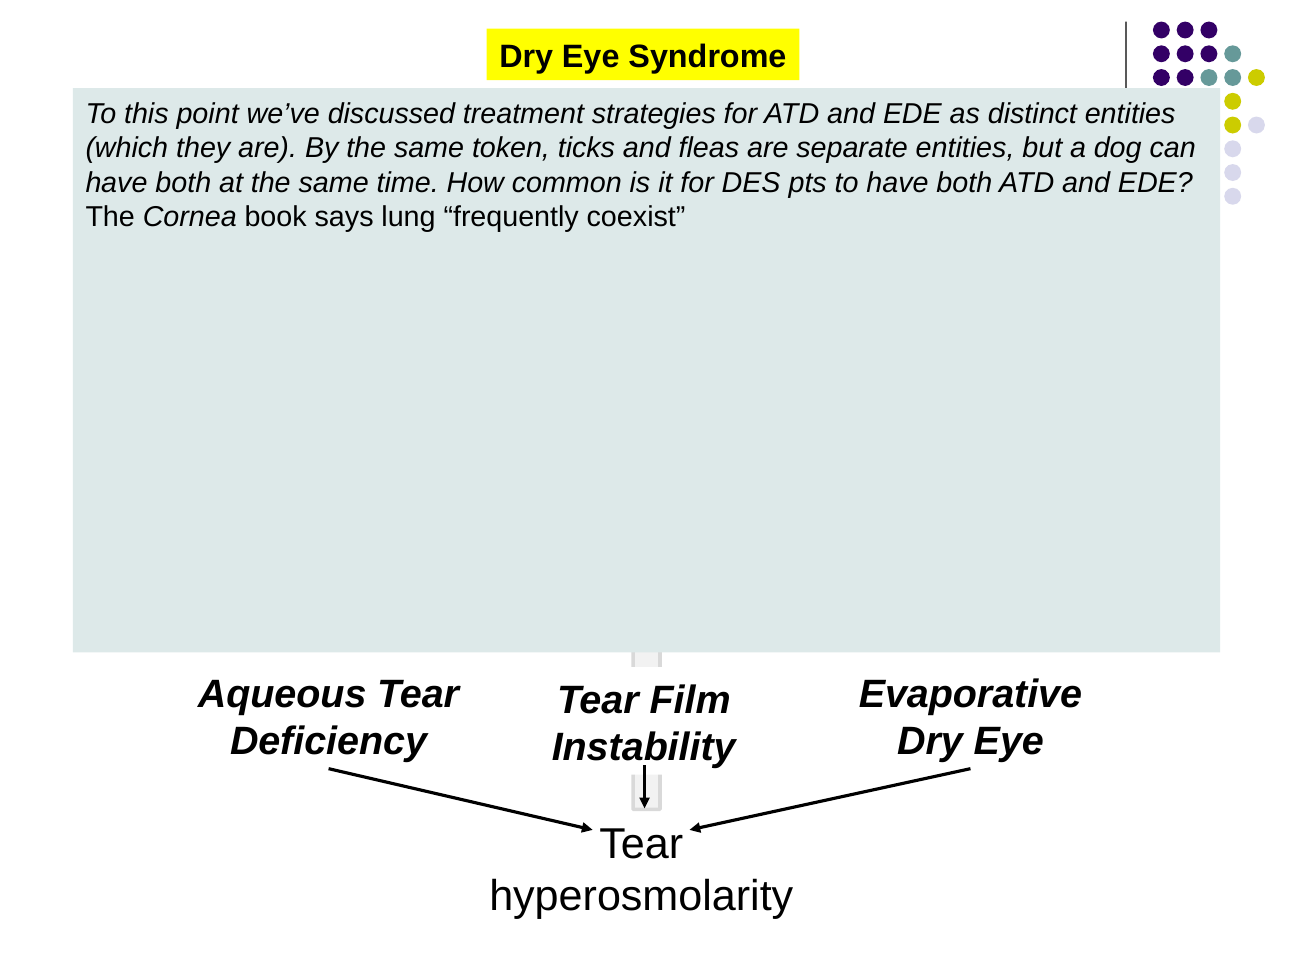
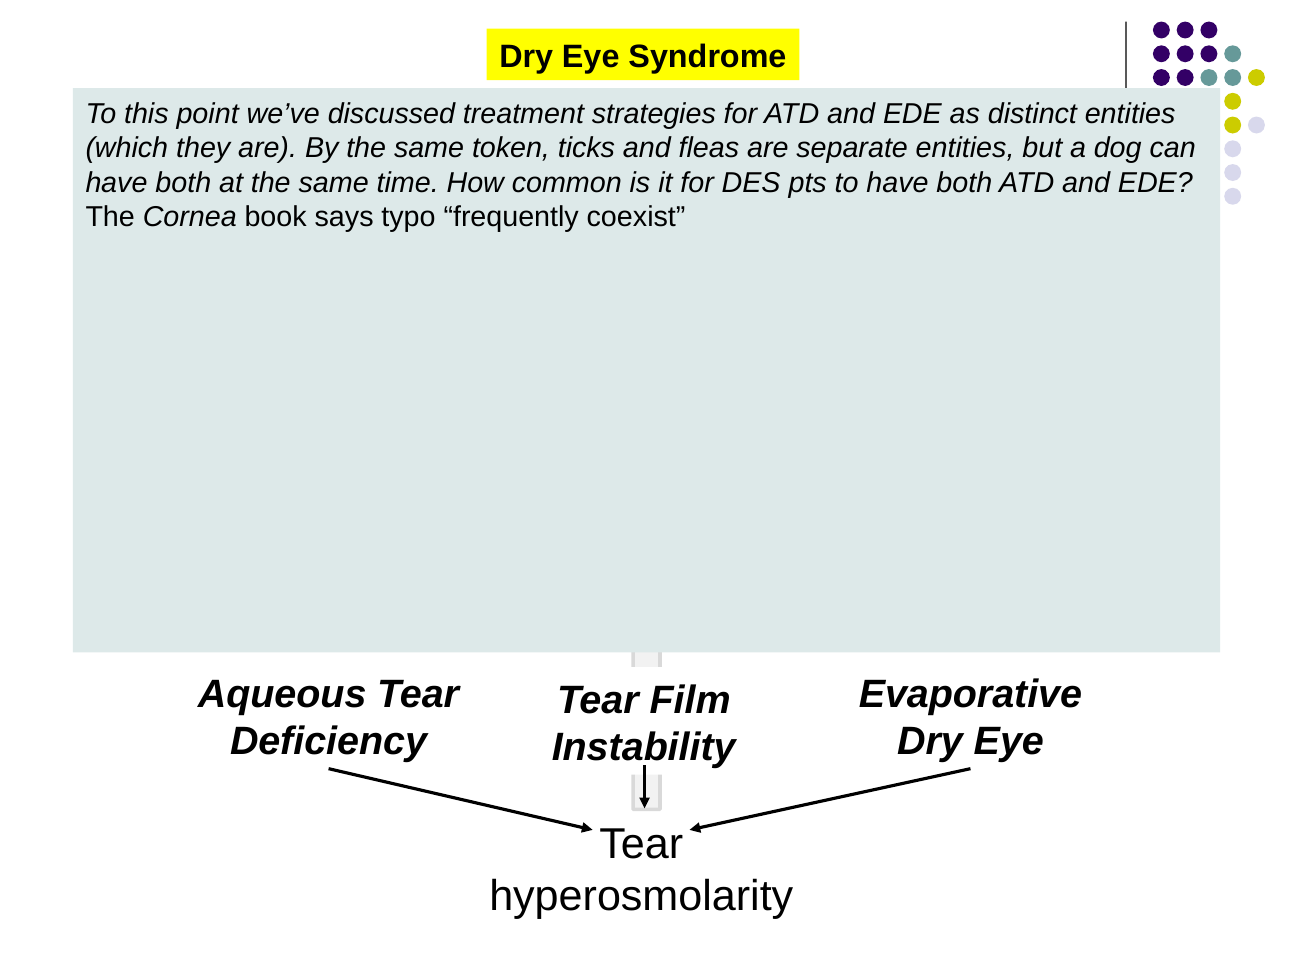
lung: lung -> typo
